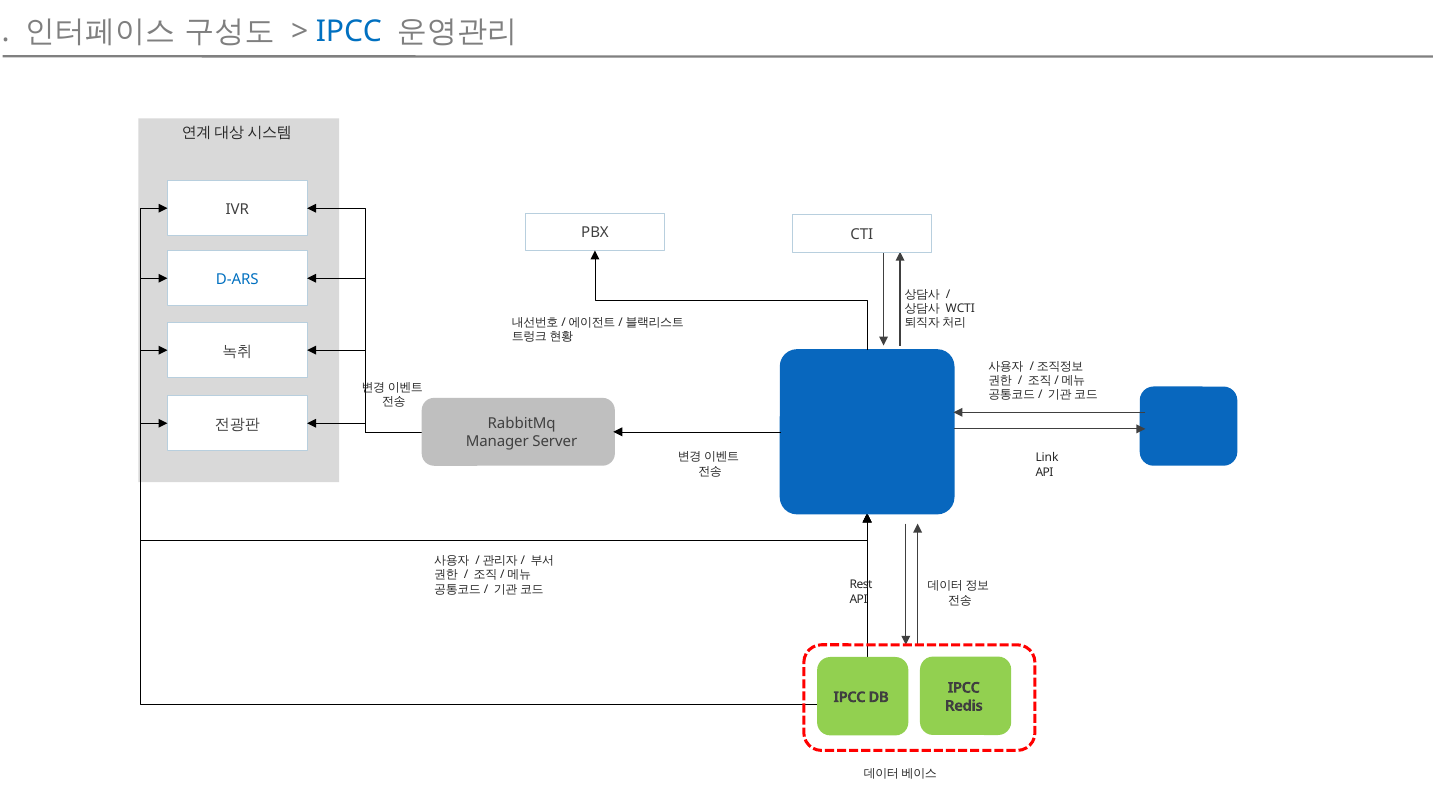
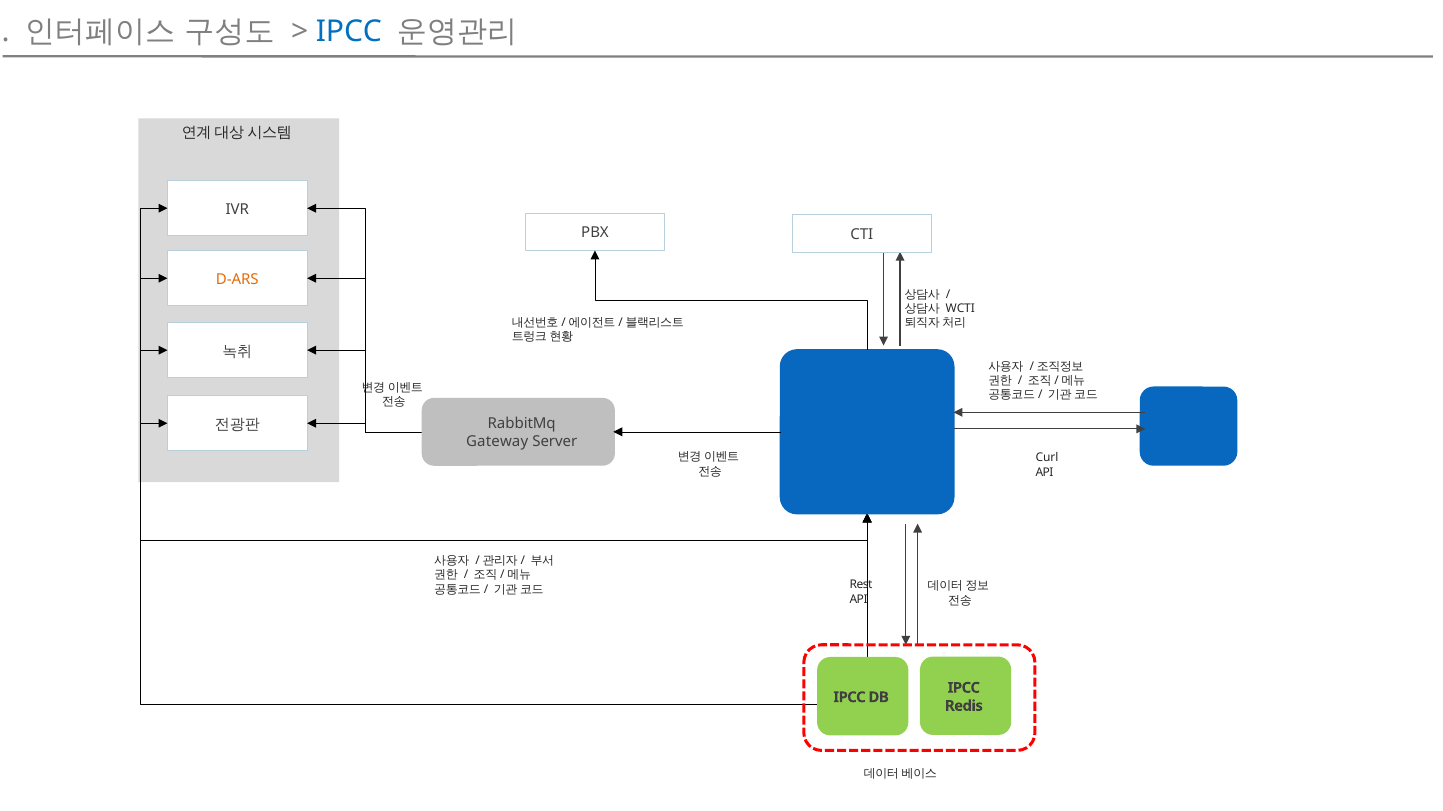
D-ARS colour: blue -> orange
Manager: Manager -> Gateway
Link: Link -> Curl
